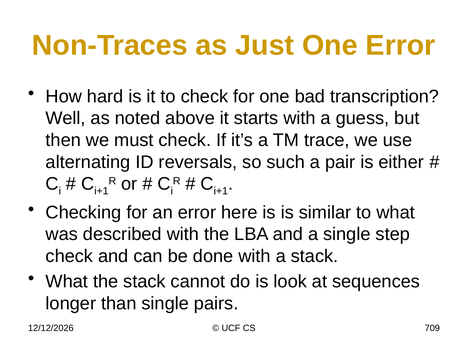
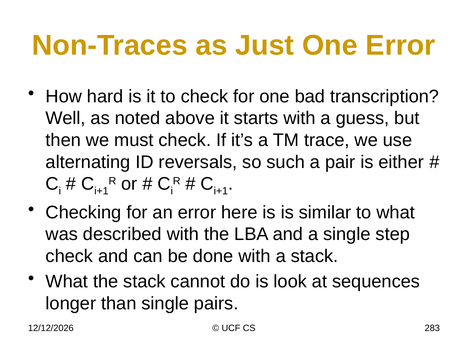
709: 709 -> 283
